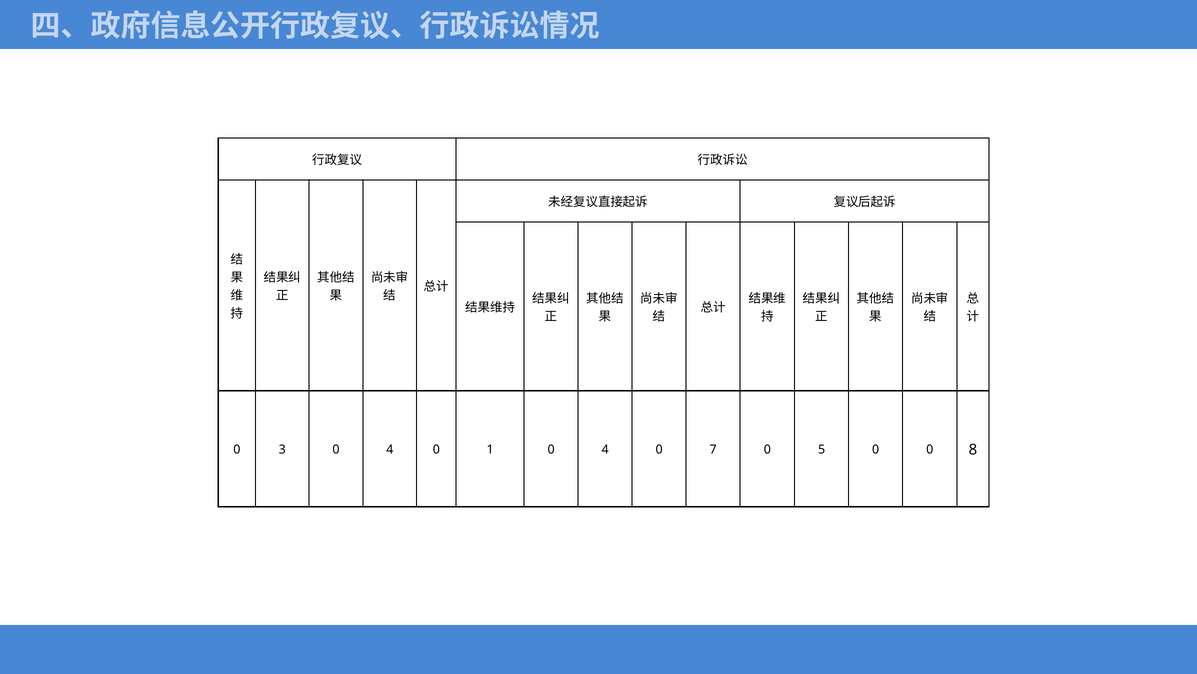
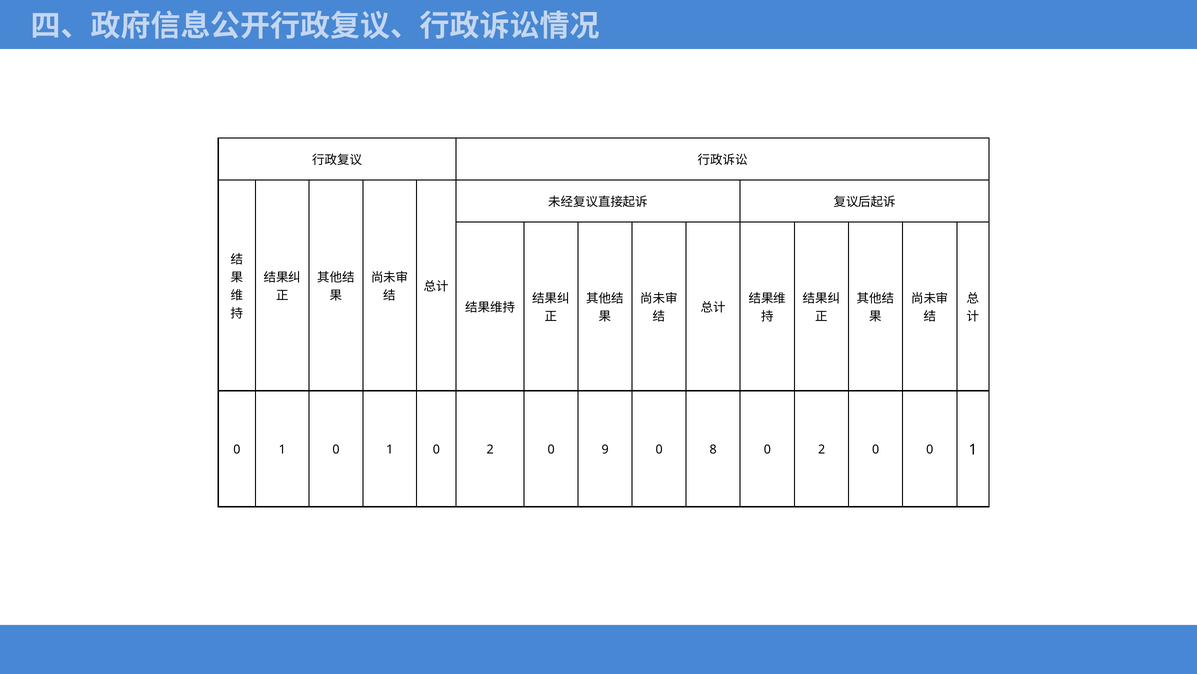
3 at (282, 449): 3 -> 1
4 at (390, 449): 4 -> 1
1 at (490, 449): 1 -> 2
4 at (605, 449): 4 -> 9
7: 7 -> 8
5 at (822, 449): 5 -> 2
0 0 8: 8 -> 1
